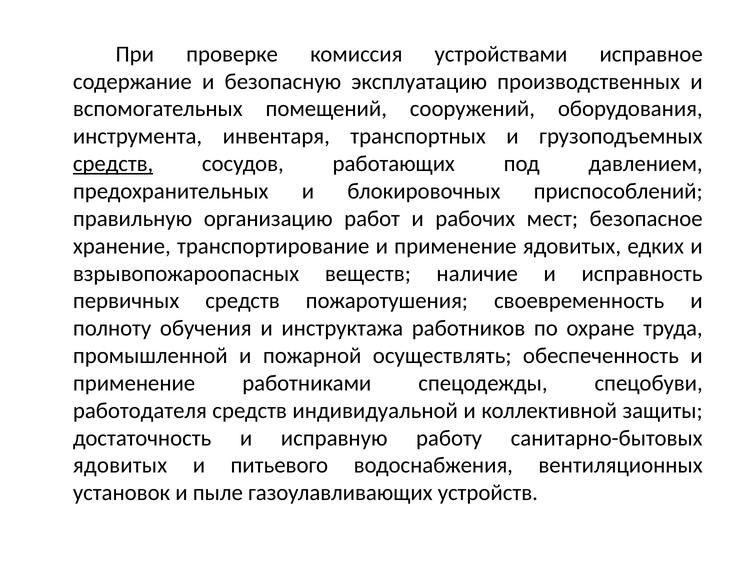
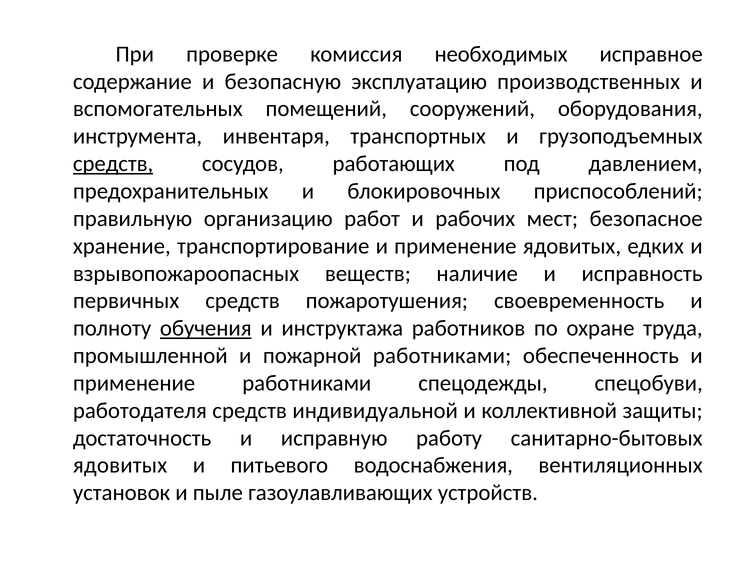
устройствами: устройствами -> необходимых
обучения underline: none -> present
пожарной осуществлять: осуществлять -> работниками
